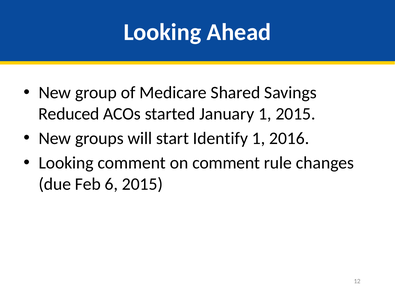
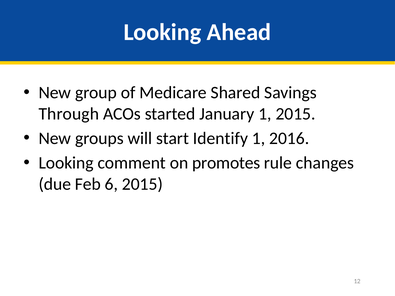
Reduced: Reduced -> Through
on comment: comment -> promotes
